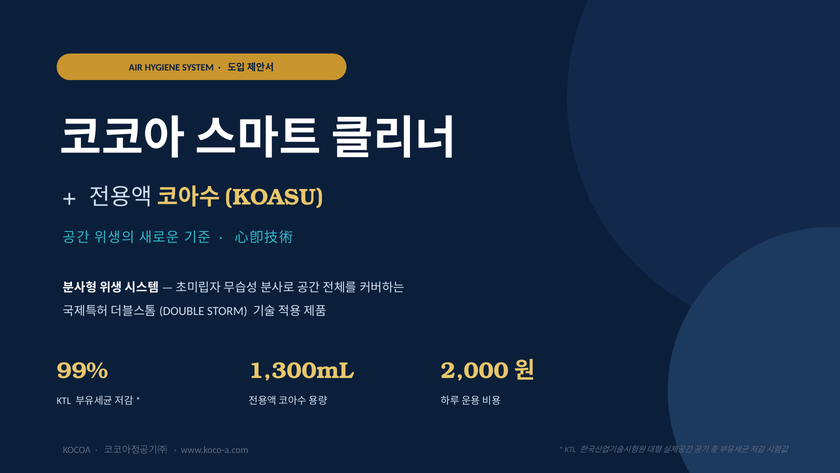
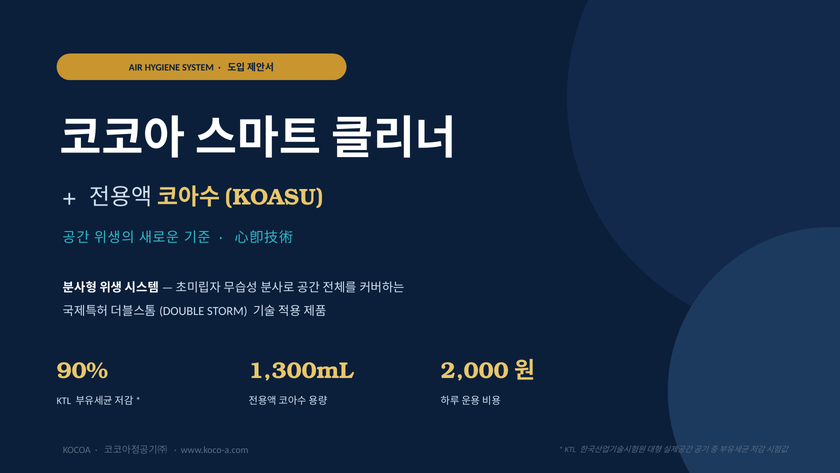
99%: 99% -> 90%
